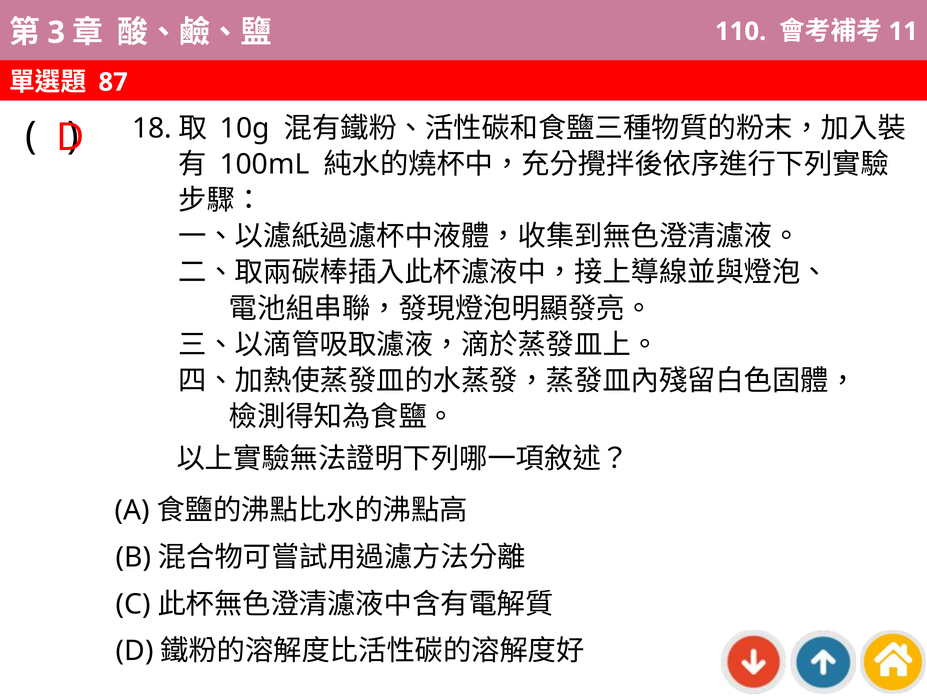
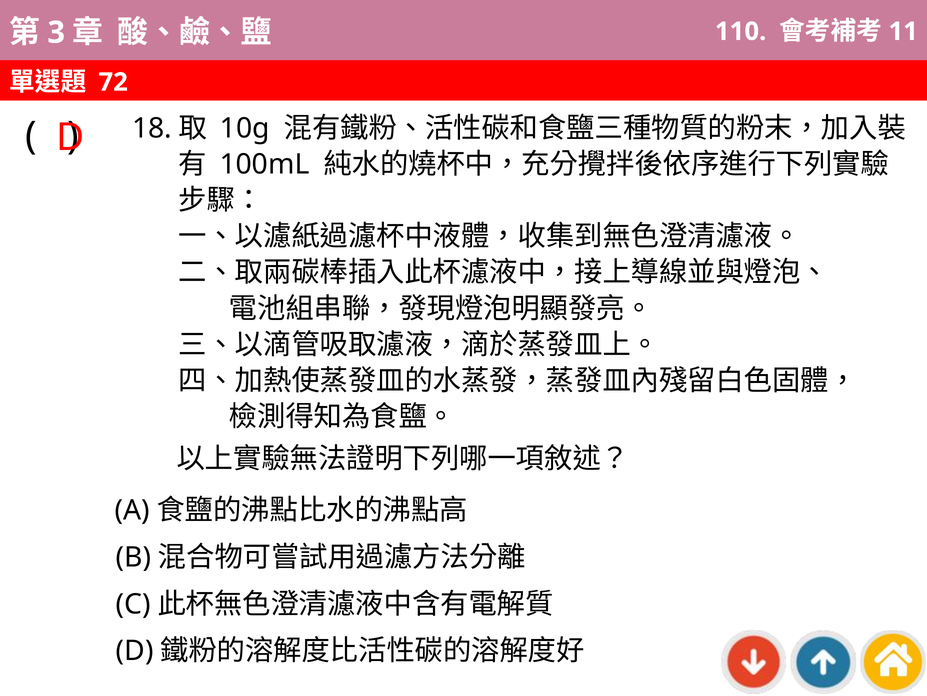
87: 87 -> 72
